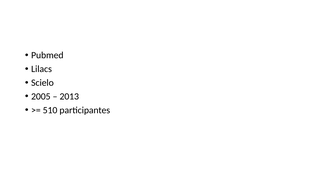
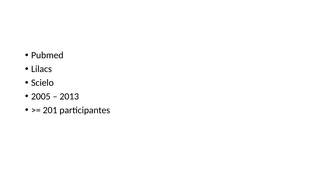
510: 510 -> 201
